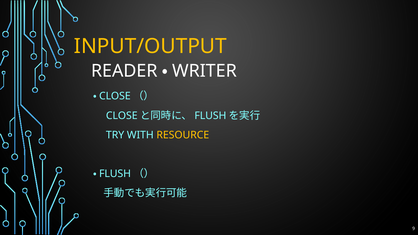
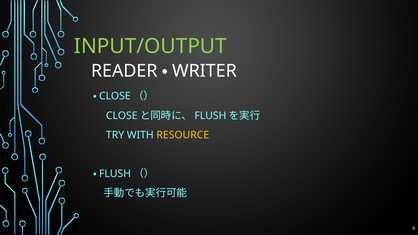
INPUT/OUTPUT colour: yellow -> light green
